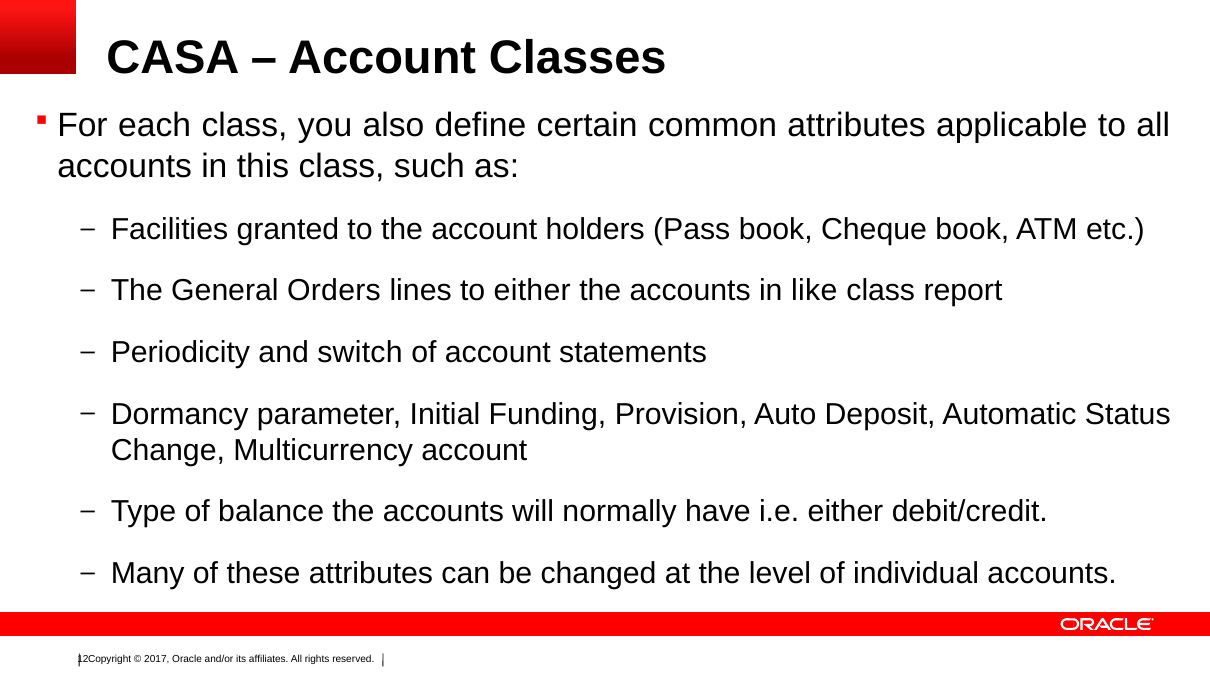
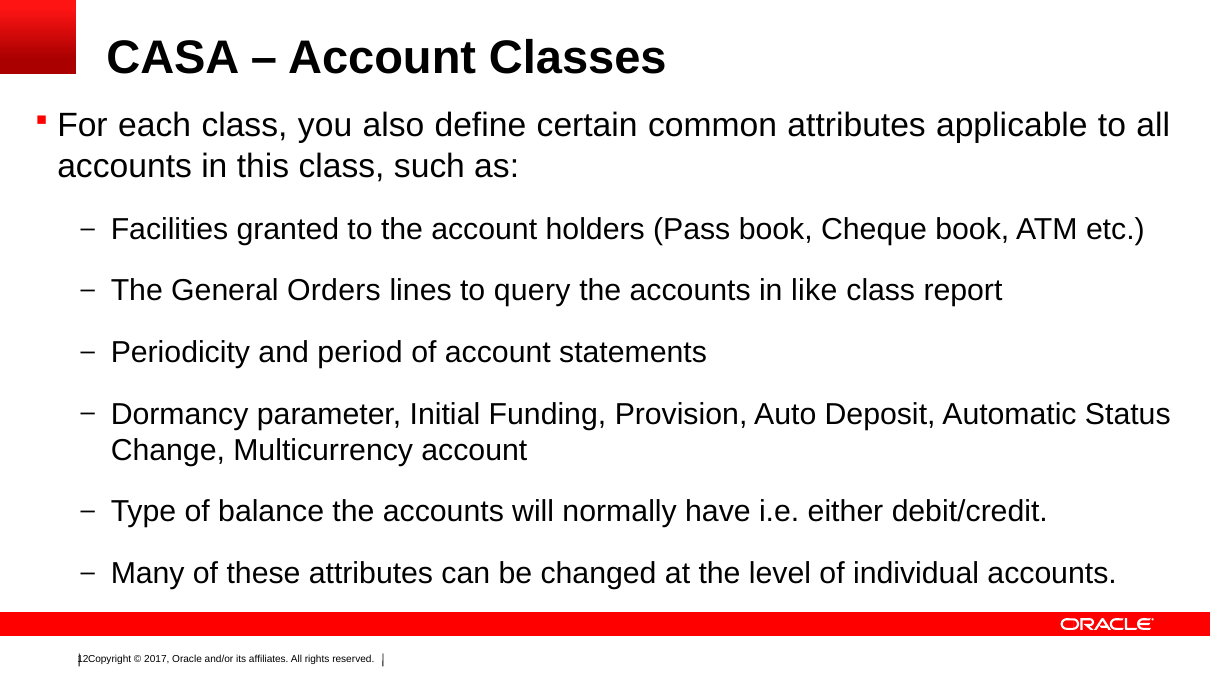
to either: either -> query
switch: switch -> period
